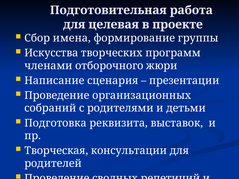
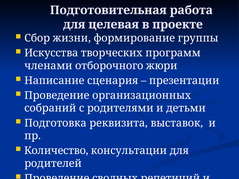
имена: имена -> жизни
Творческая: Творческая -> Количество
